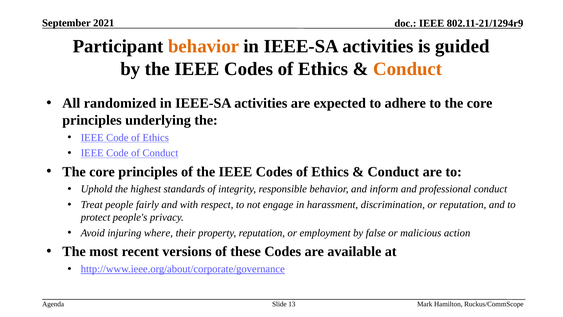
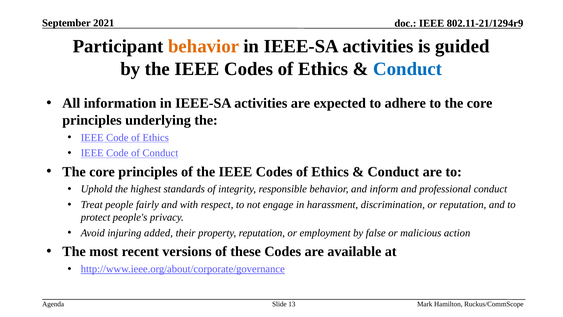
Conduct at (408, 69) colour: orange -> blue
randomized: randomized -> information
where: where -> added
